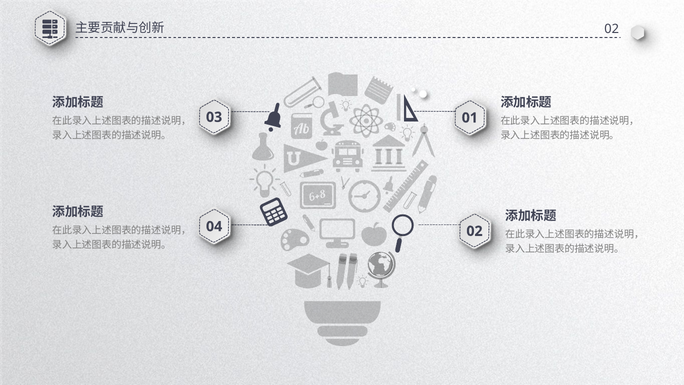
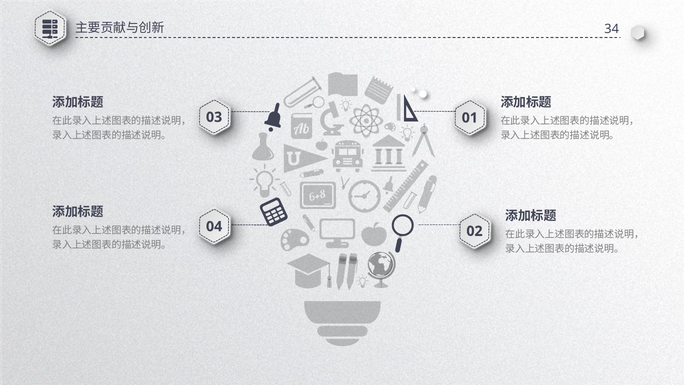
02 at (612, 29): 02 -> 34
